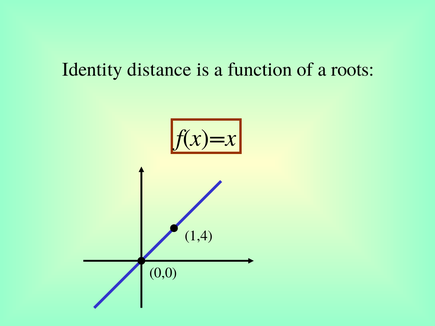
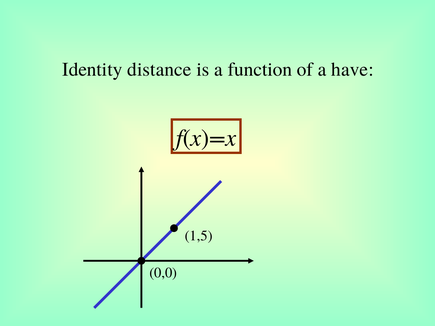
roots: roots -> have
1,4: 1,4 -> 1,5
